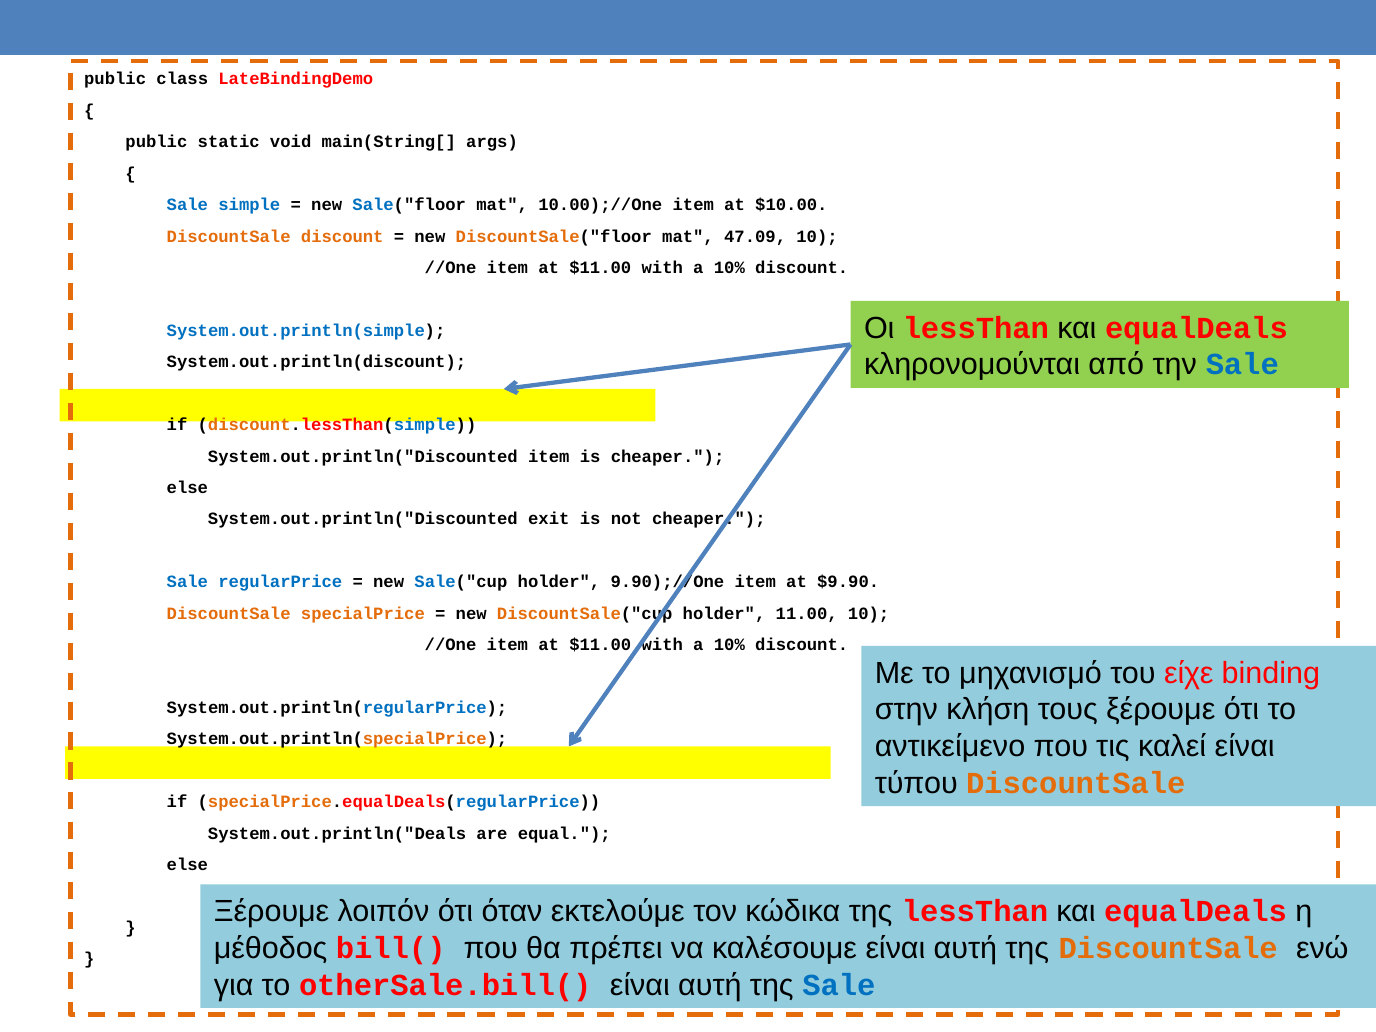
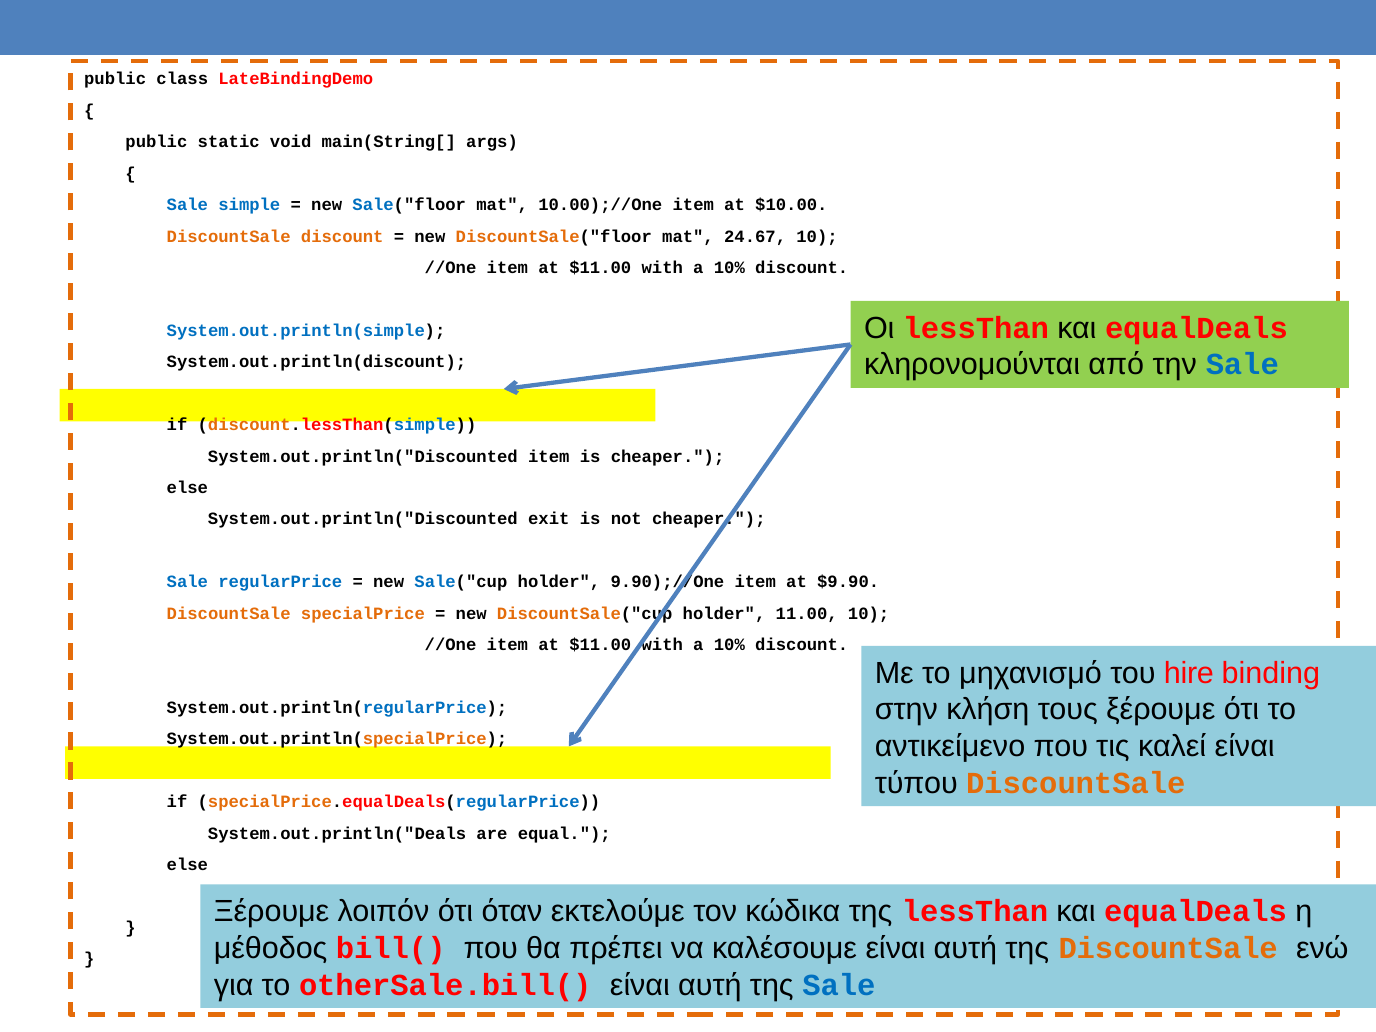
47.09: 47.09 -> 24.67
είχε: είχε -> hire
